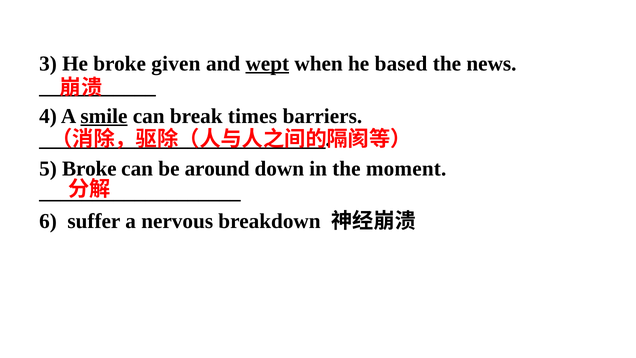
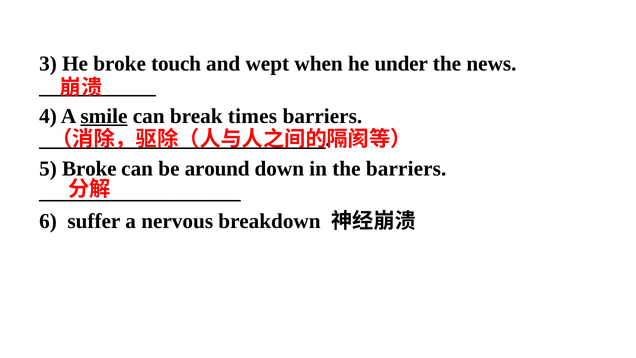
given: given -> touch
wept underline: present -> none
based: based -> under
the moment: moment -> barriers
